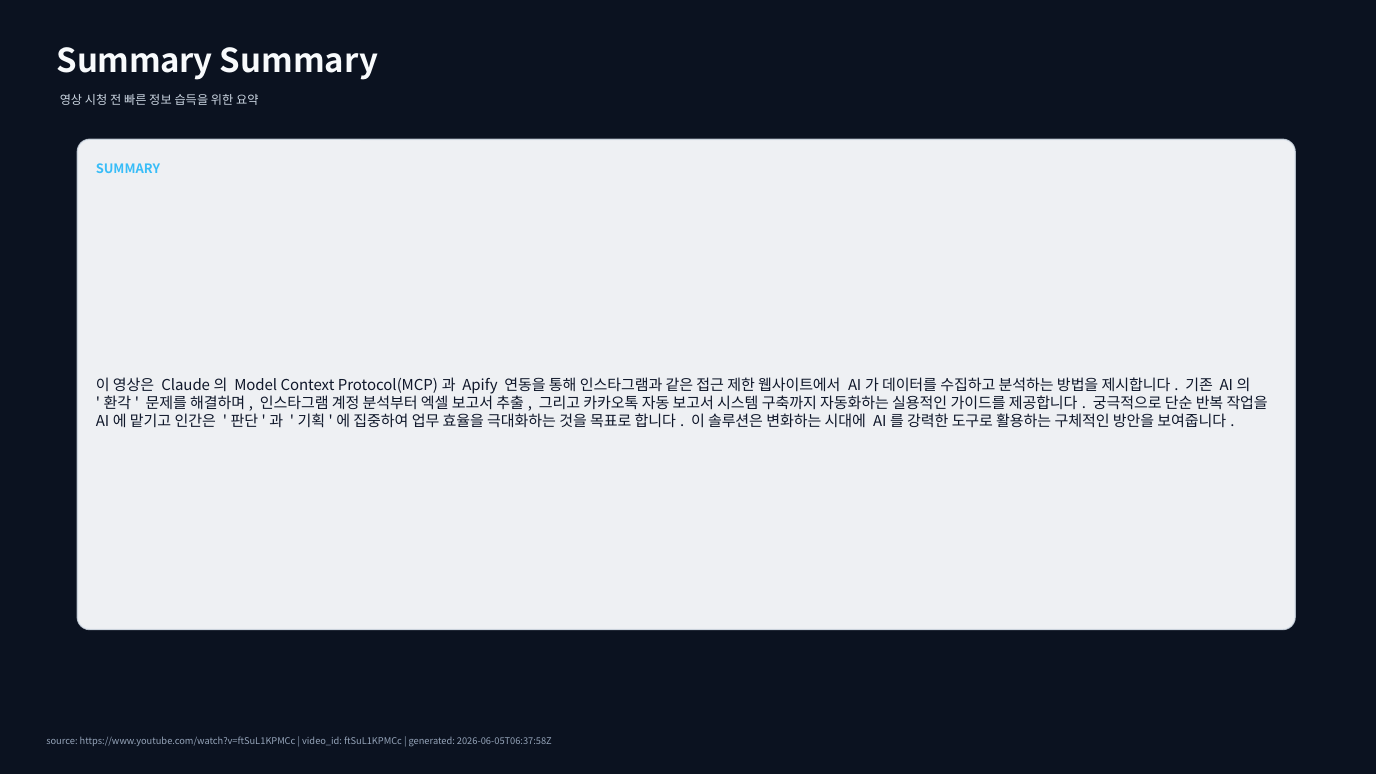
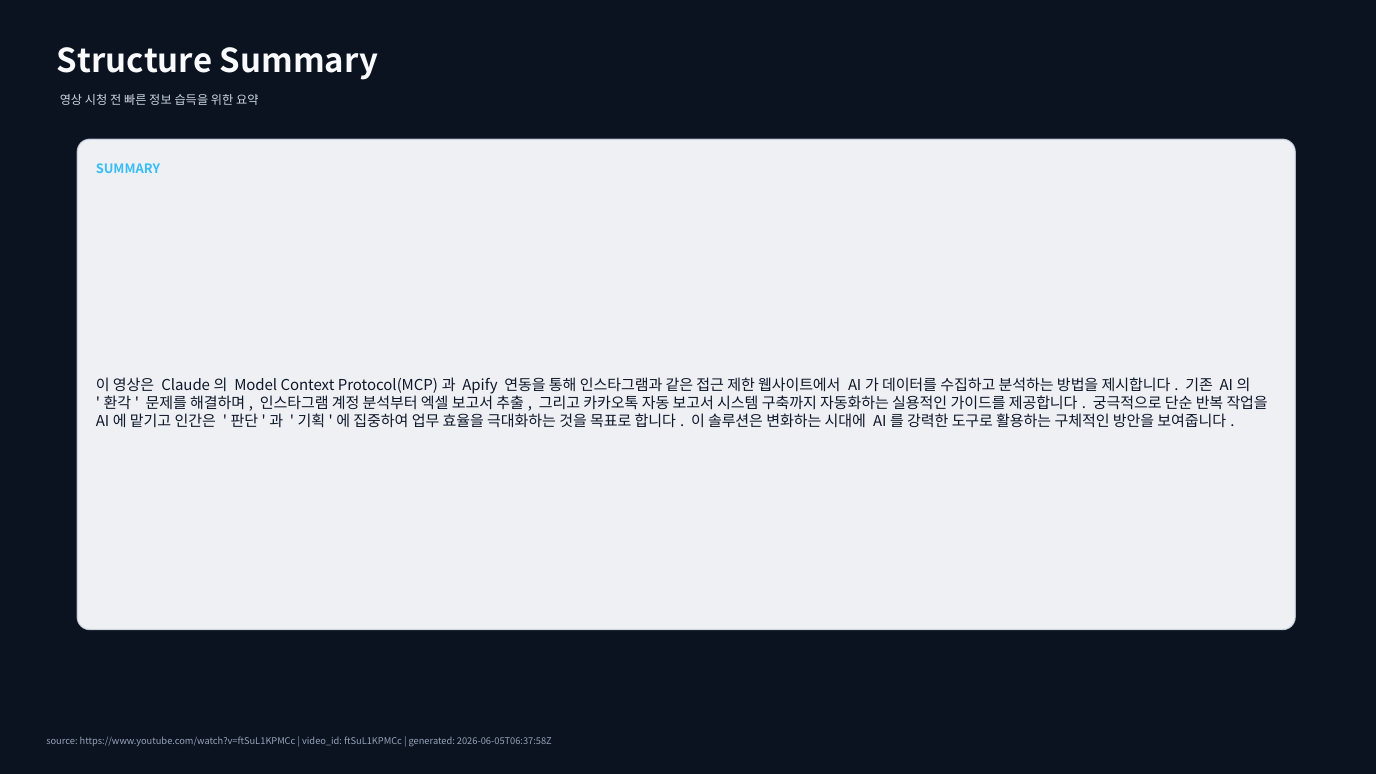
Summary at (135, 62): Summary -> Structure
